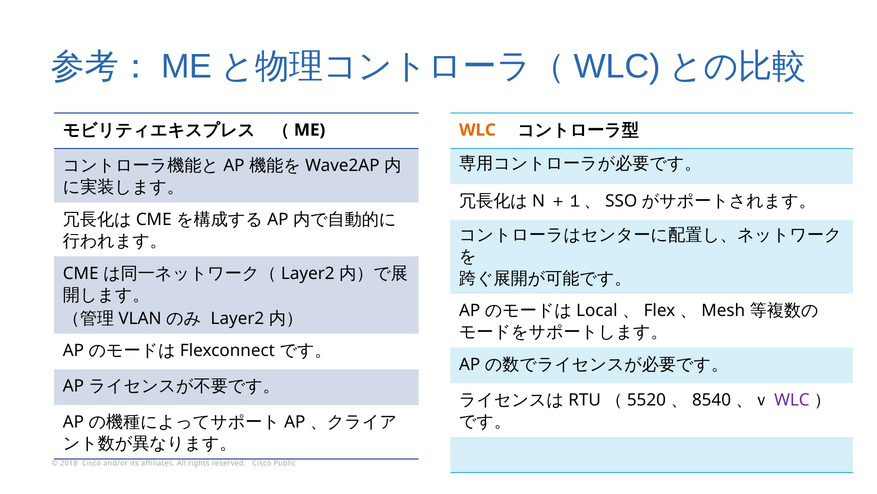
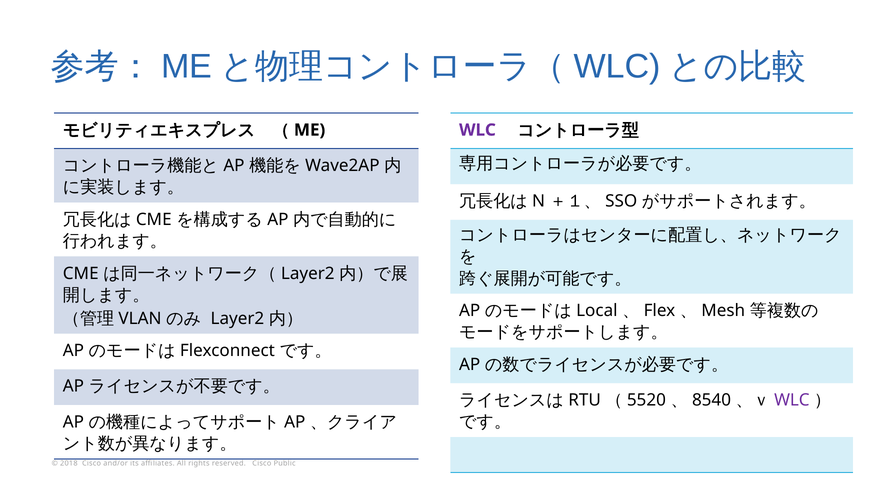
WLC at (477, 130) colour: orange -> purple
